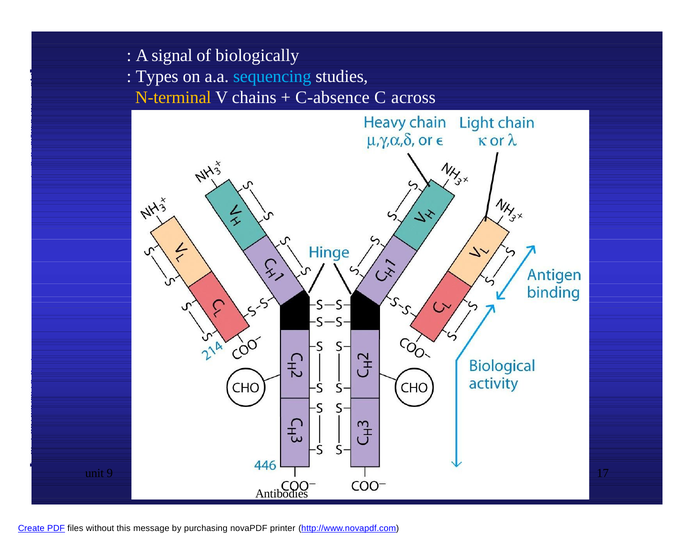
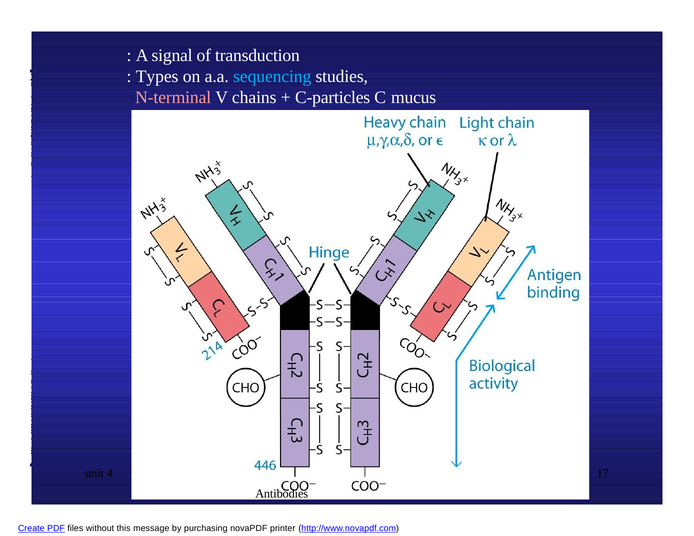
biologically: biologically -> transduction
N-terminal colour: yellow -> pink
C-absence: C-absence -> C-particles
across: across -> mucus
9: 9 -> 4
